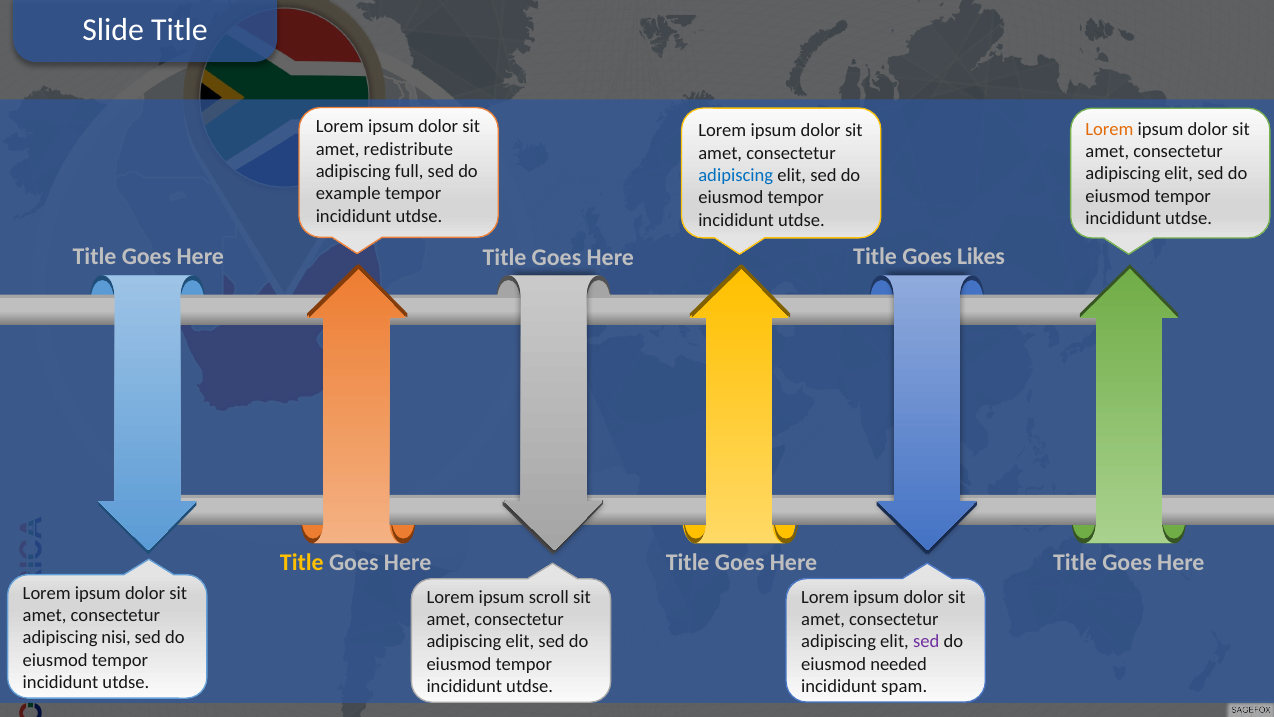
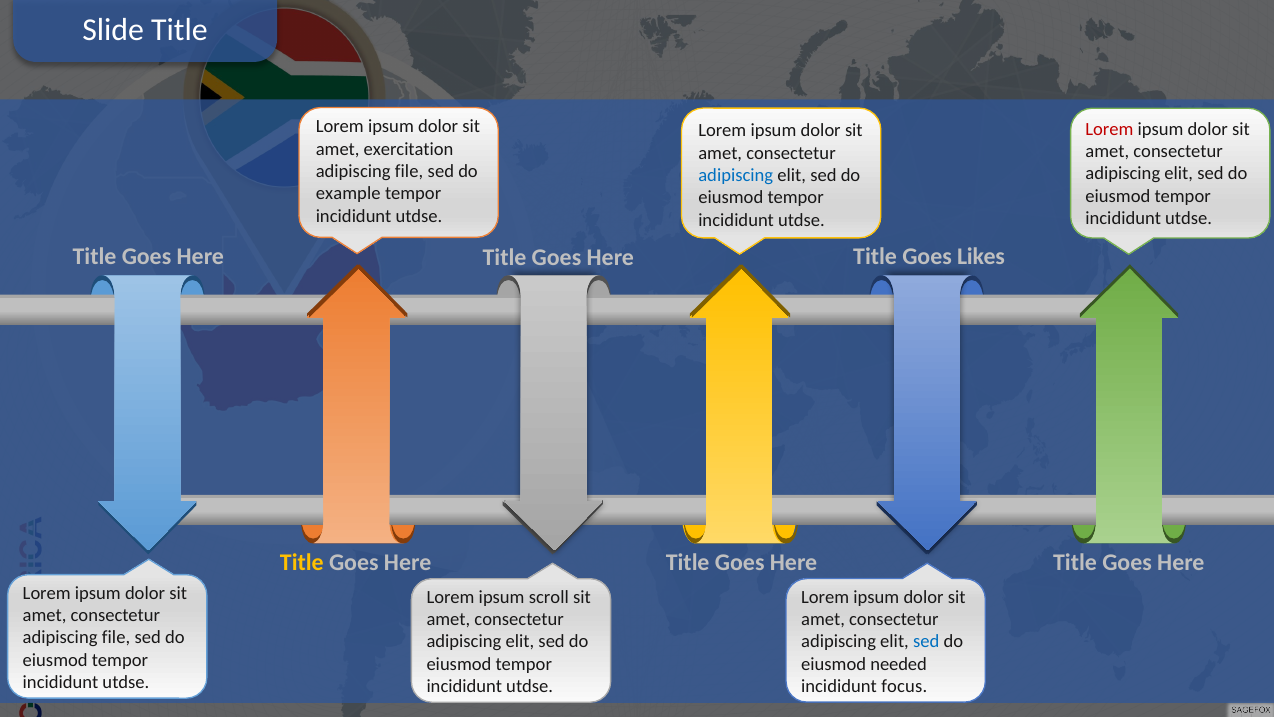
Lorem at (1109, 129) colour: orange -> red
redistribute: redistribute -> exercitation
full at (409, 171): full -> file
nisi at (116, 637): nisi -> file
sed at (926, 641) colour: purple -> blue
spam: spam -> focus
